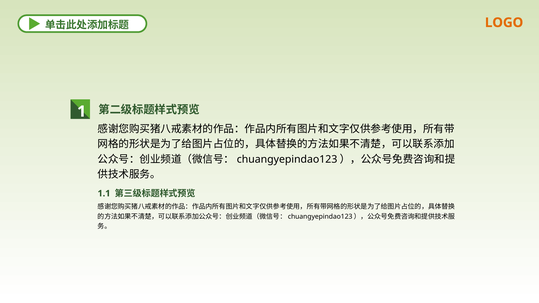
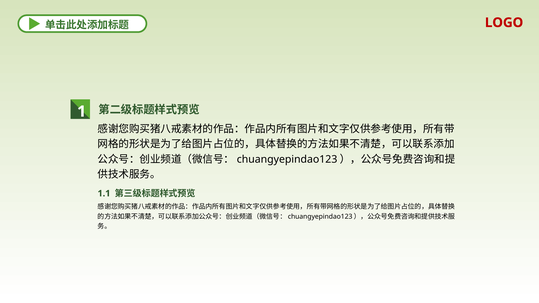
LOGO colour: orange -> red
